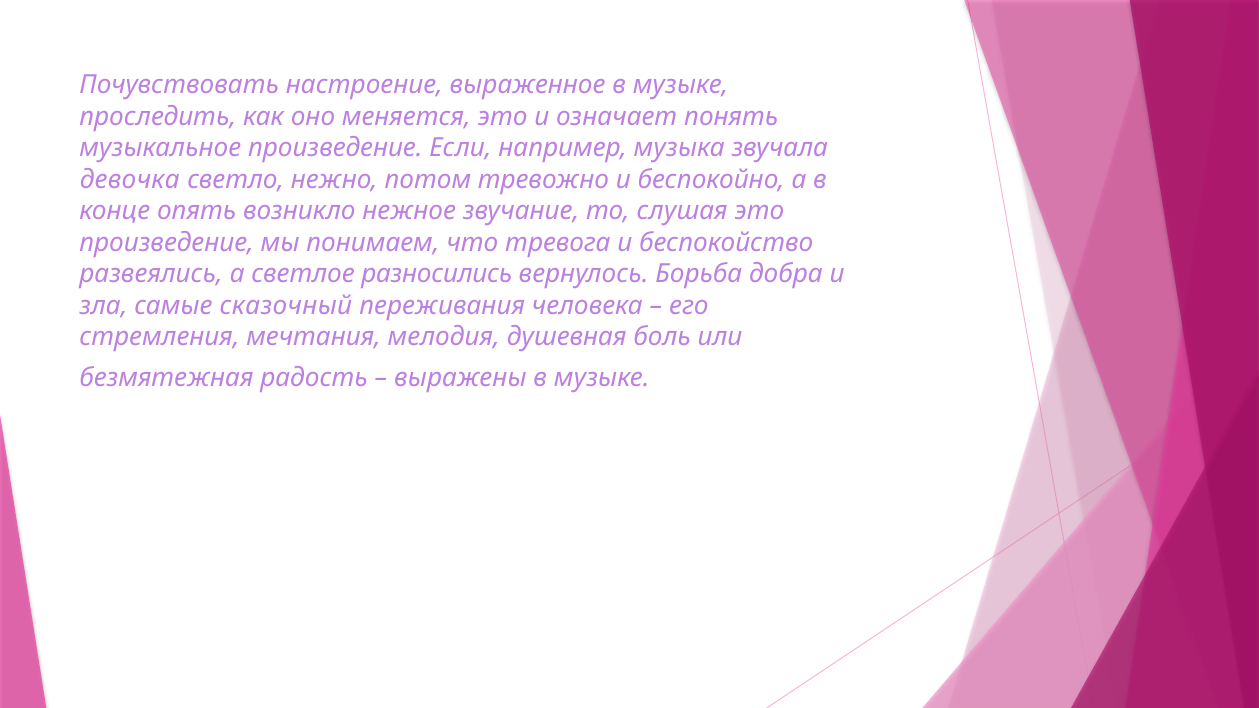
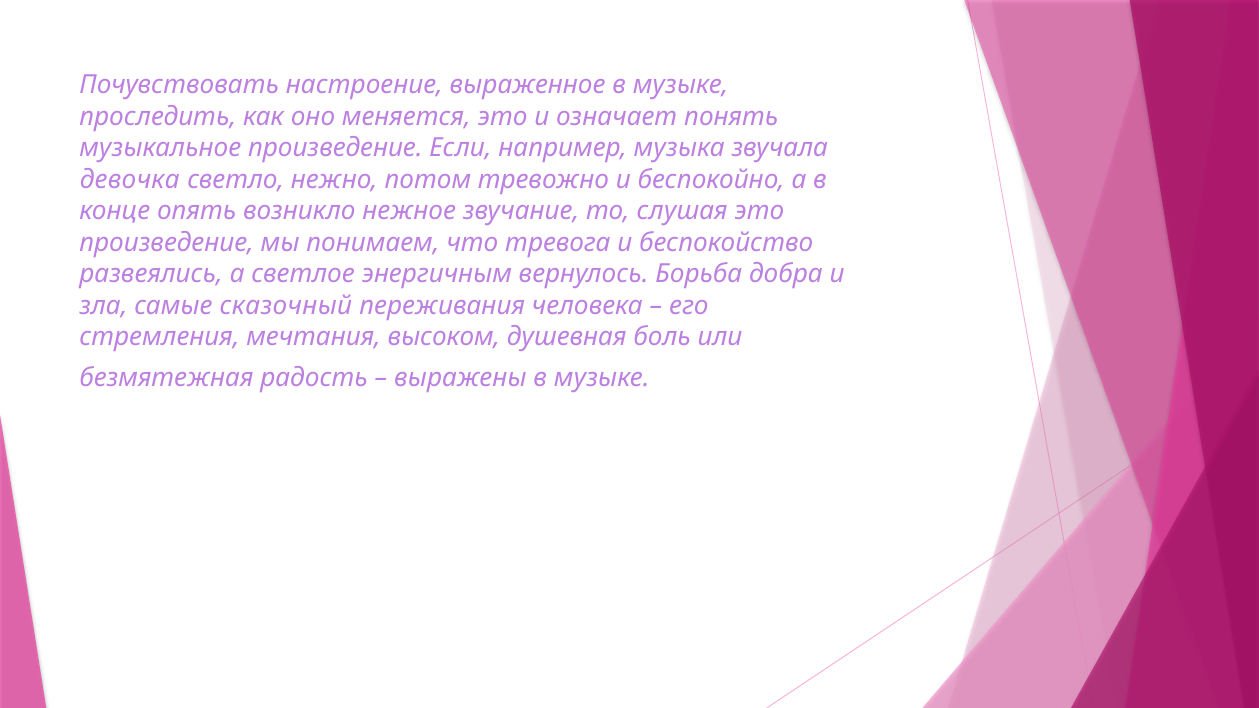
разносились: разносились -> энергичным
мелодия: мелодия -> высоком
